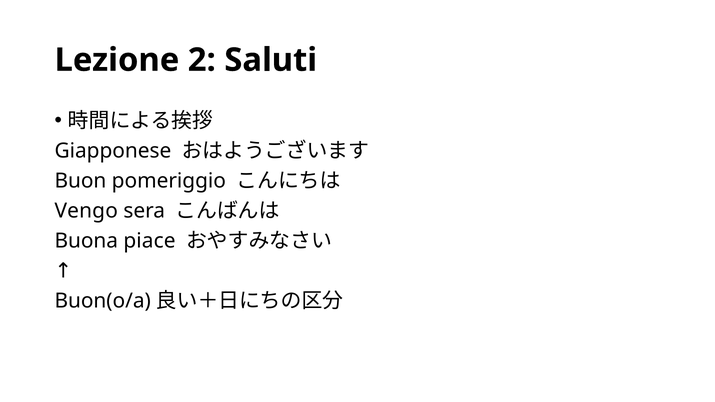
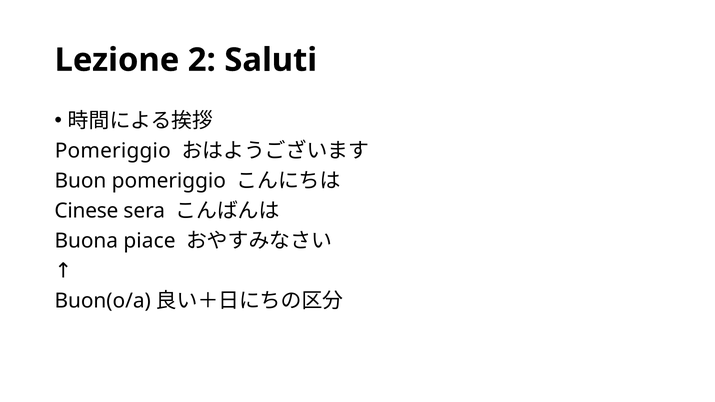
Giapponese at (113, 151): Giapponese -> Pomeriggio
Vengo: Vengo -> Cinese
